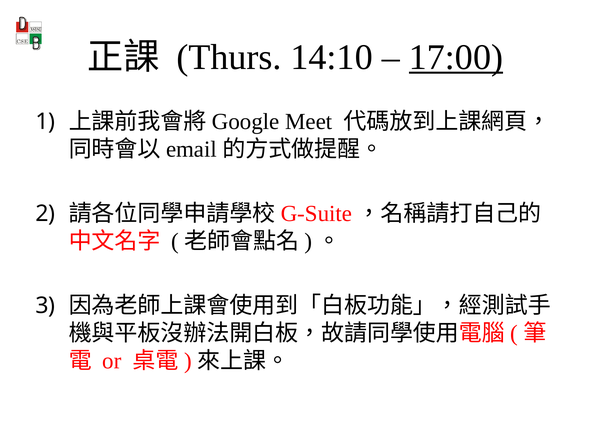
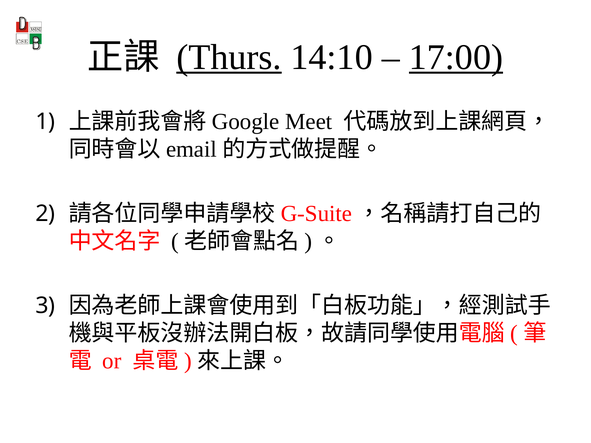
Thurs underline: none -> present
